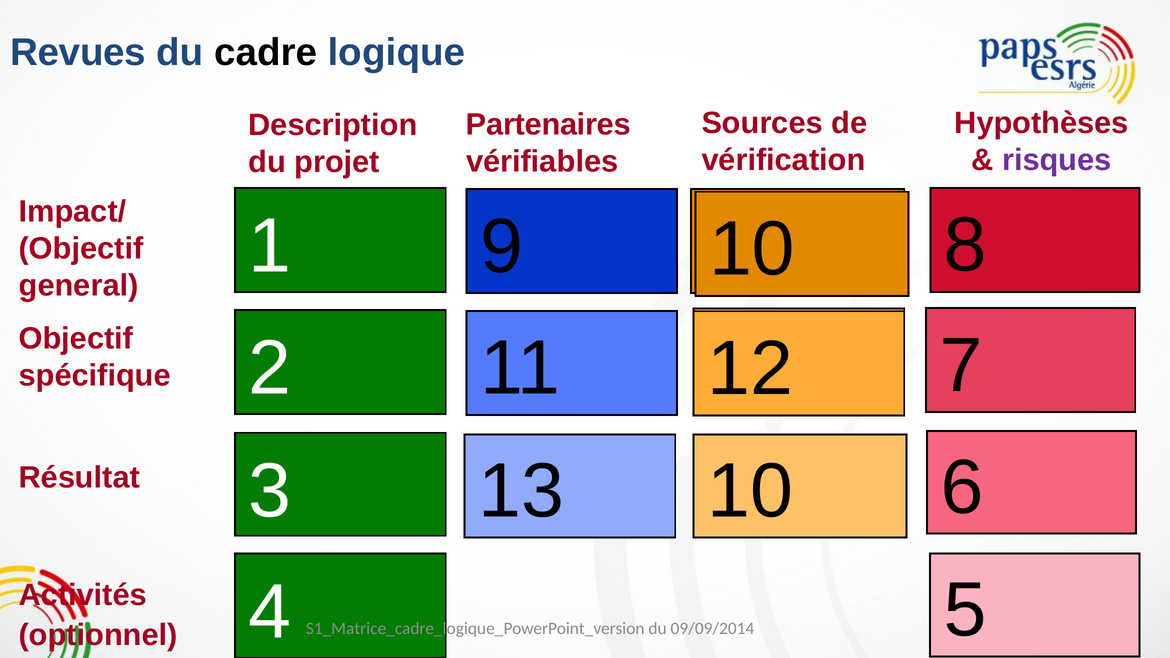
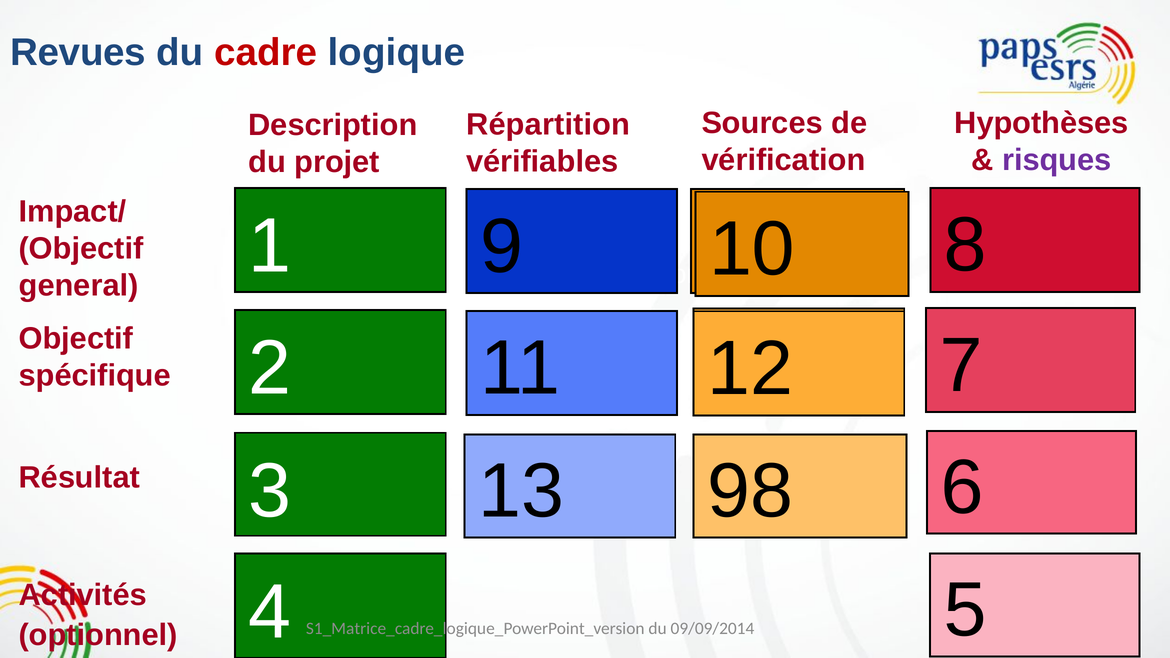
cadre colour: black -> red
Partenaires: Partenaires -> Répartition
13 10: 10 -> 98
